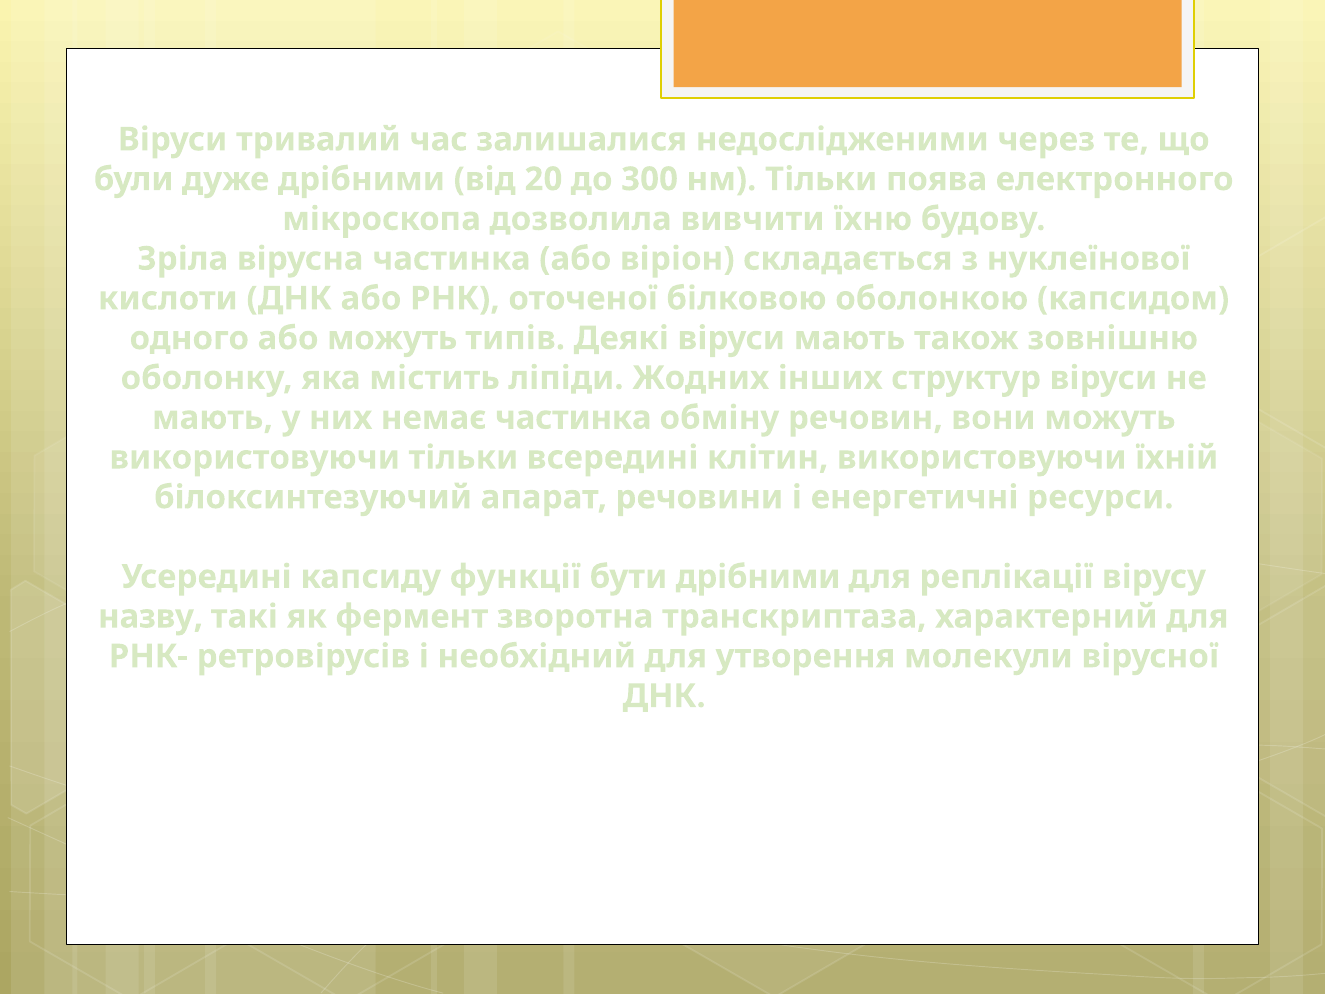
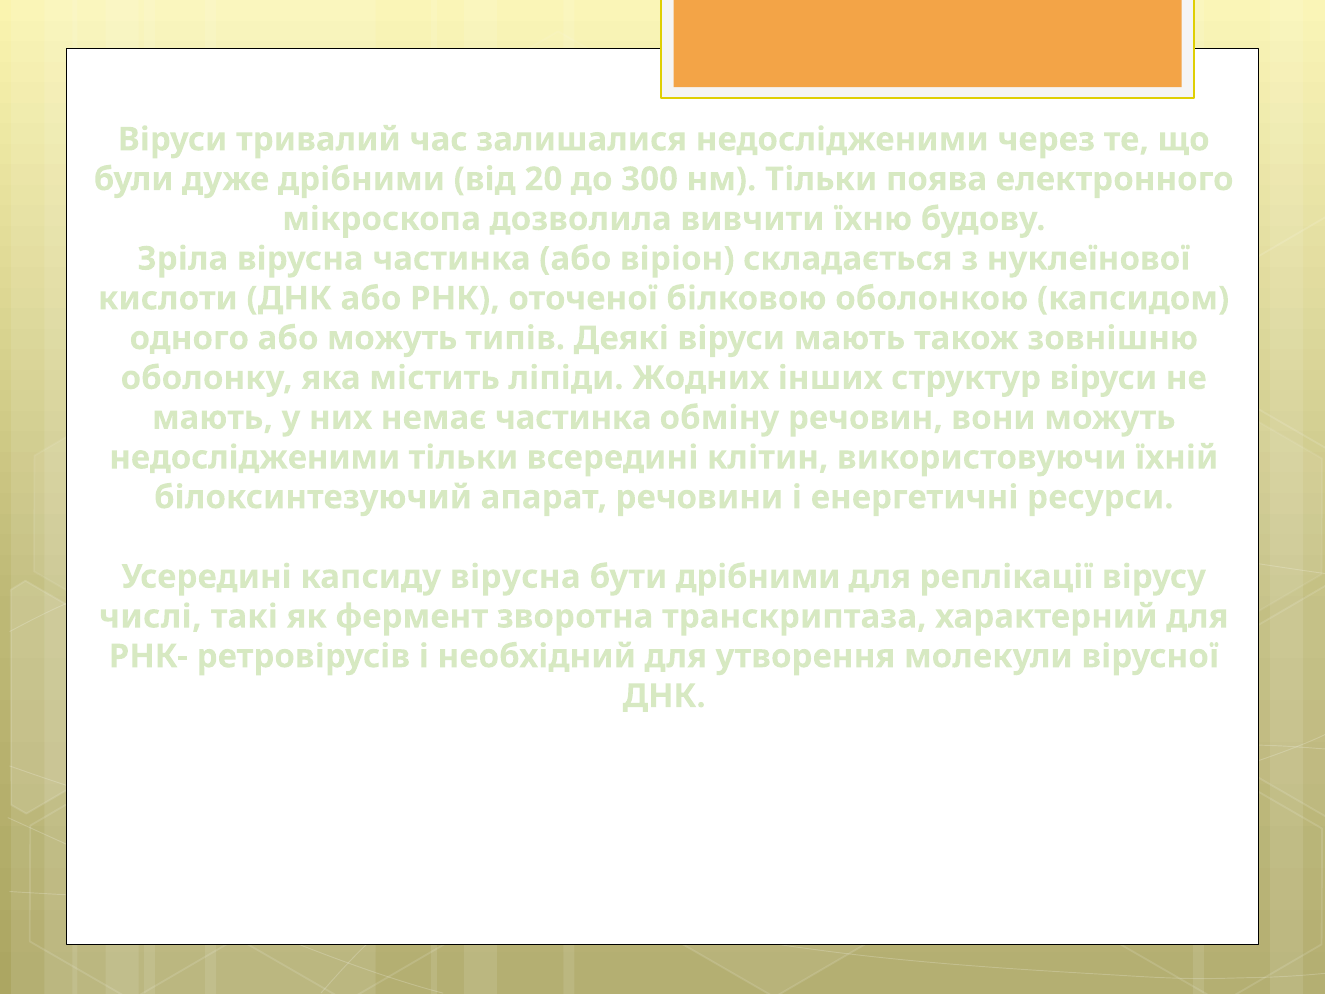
використовуючи at (255, 457): використовуючи -> недослідженими
капсиду функції: функції -> вірусна
назву: назву -> числі
